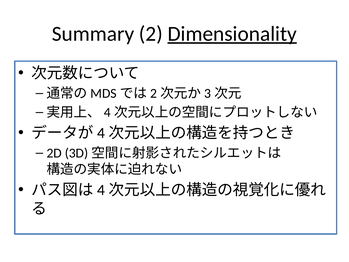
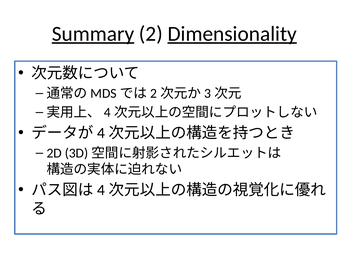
Summary underline: none -> present
